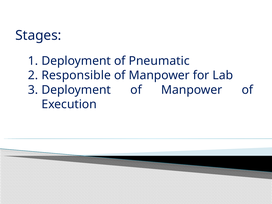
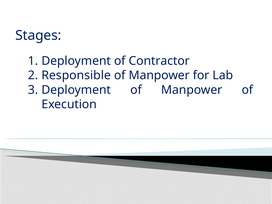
Pneumatic: Pneumatic -> Contractor
